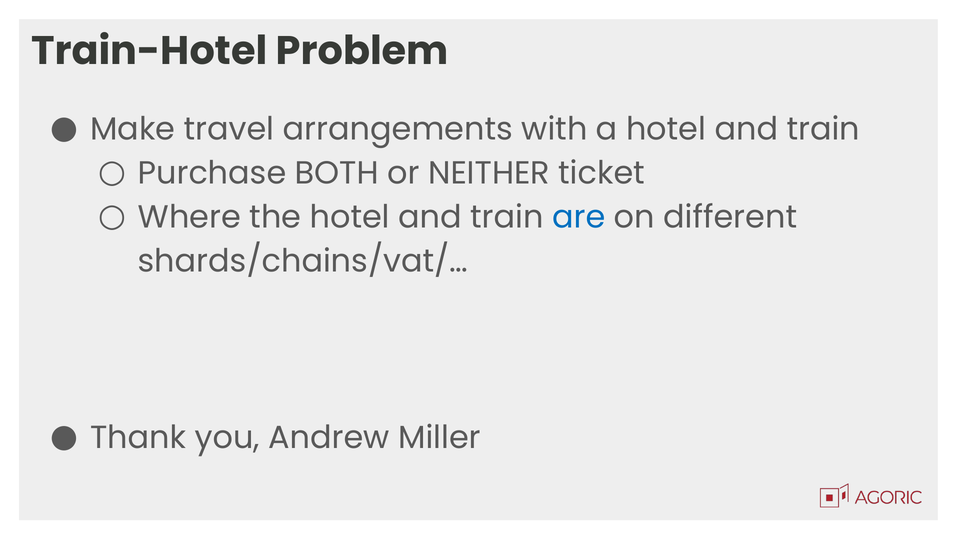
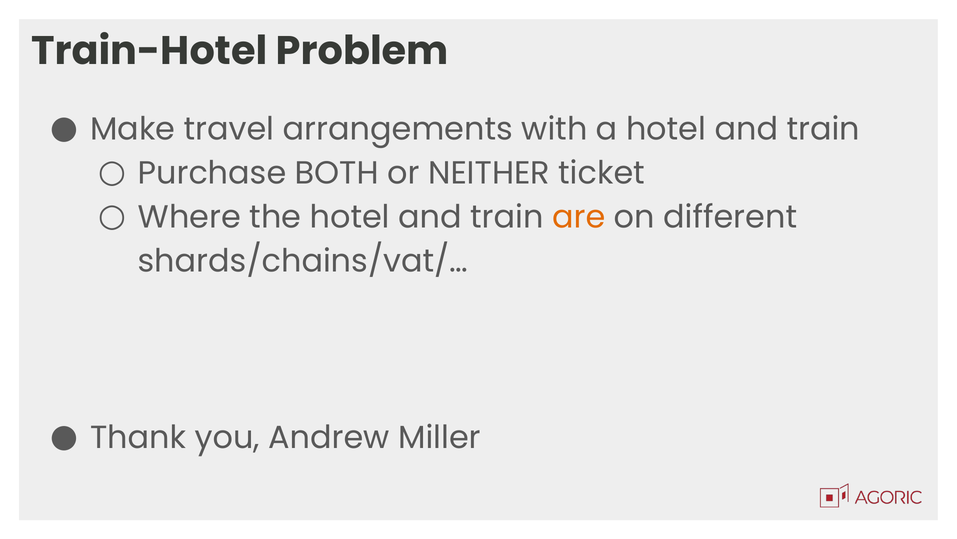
are colour: blue -> orange
